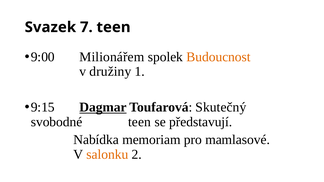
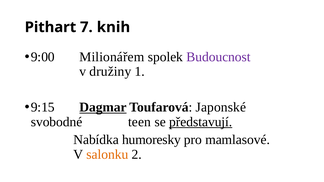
Svazek: Svazek -> Pithart
7 teen: teen -> knih
Budoucnost colour: orange -> purple
Skutečný: Skutečný -> Japonské
představují underline: none -> present
memoriam: memoriam -> humoresky
